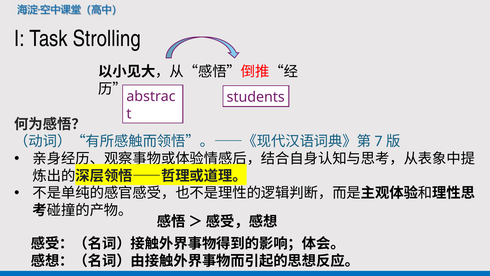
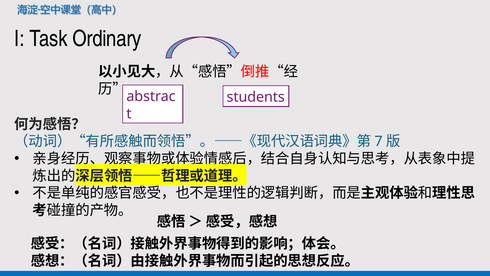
Strolling: Strolling -> Ordinary
